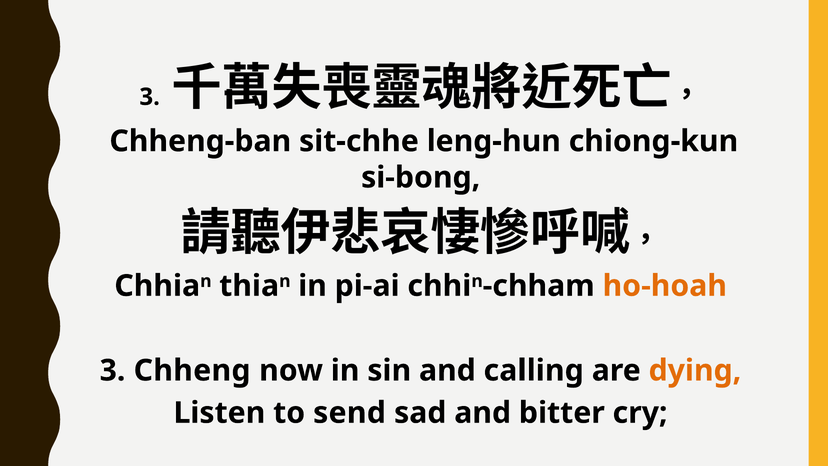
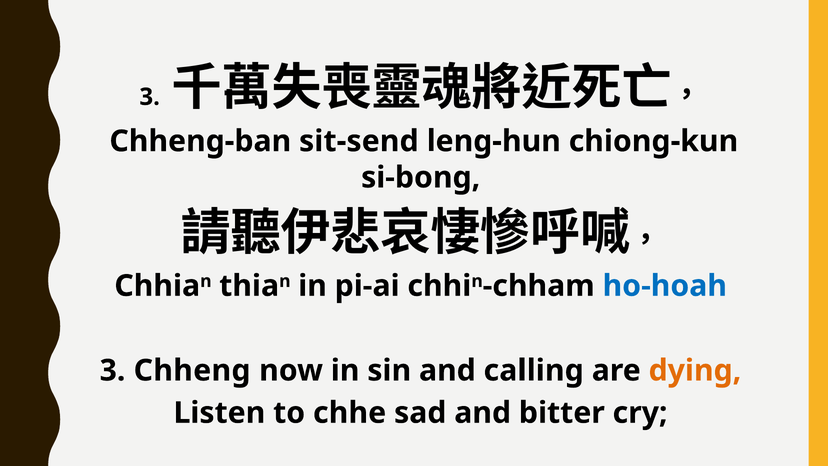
sit-chhe: sit-chhe -> sit-send
ho-hoah colour: orange -> blue
send: send -> chhe
